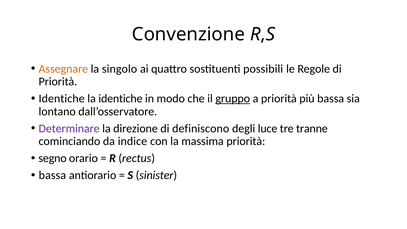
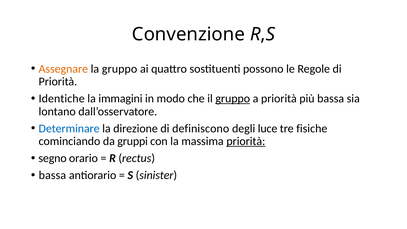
la singolo: singolo -> gruppo
possibili: possibili -> possono
la identiche: identiche -> immagini
Determinare colour: purple -> blue
tranne: tranne -> fisiche
indice: indice -> gruppi
priorità at (246, 141) underline: none -> present
